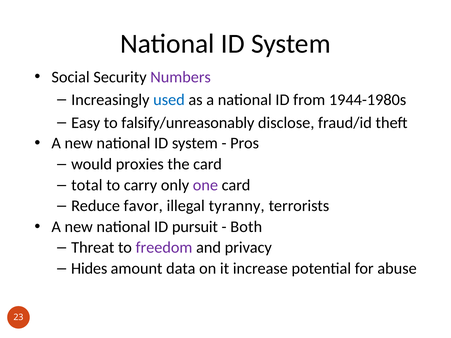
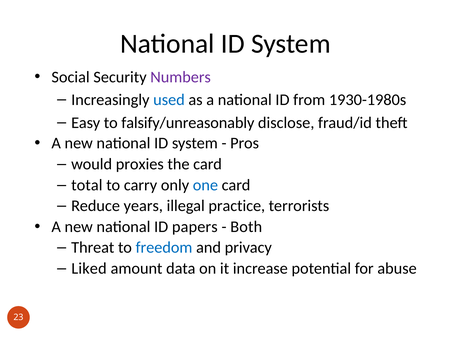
1944-1980s: 1944-1980s -> 1930-1980s
one colour: purple -> blue
favor: favor -> years
tyranny: tyranny -> practice
pursuit: pursuit -> papers
freedom colour: purple -> blue
Hides: Hides -> Liked
